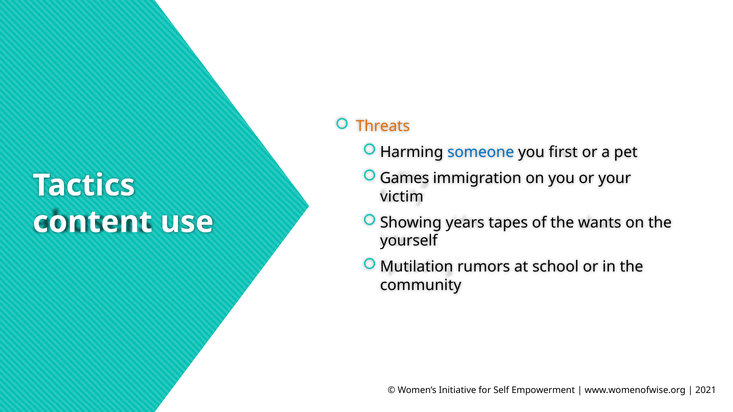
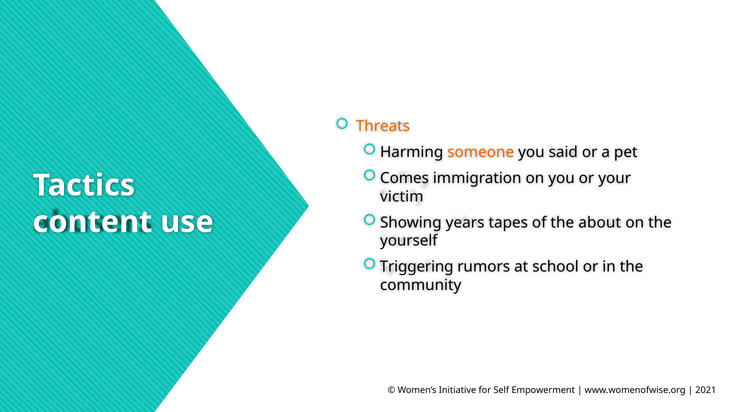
someone colour: blue -> orange
first: first -> said
Games: Games -> Comes
wants: wants -> about
Mutilation: Mutilation -> Triggering
